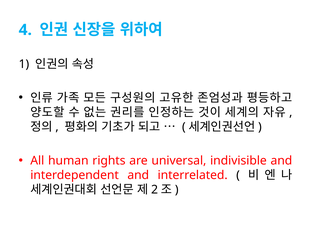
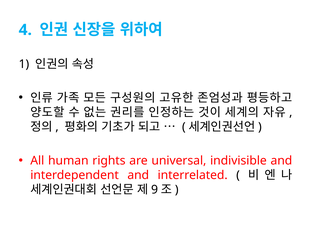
2: 2 -> 9
